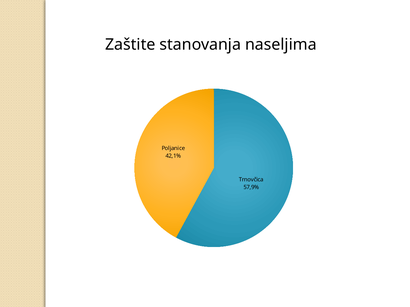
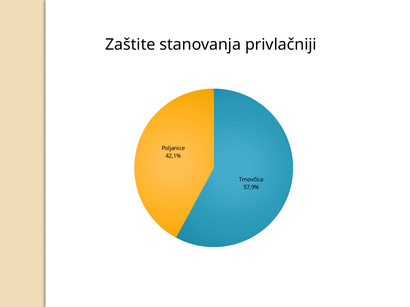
naseljima: naseljima -> privlačniji
